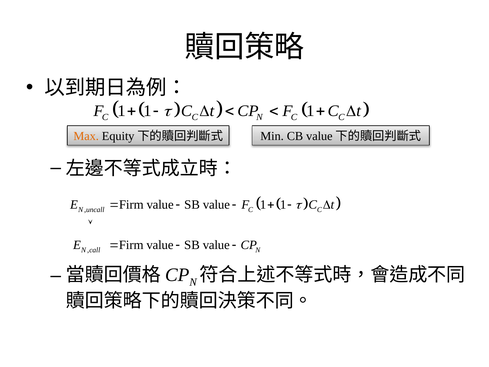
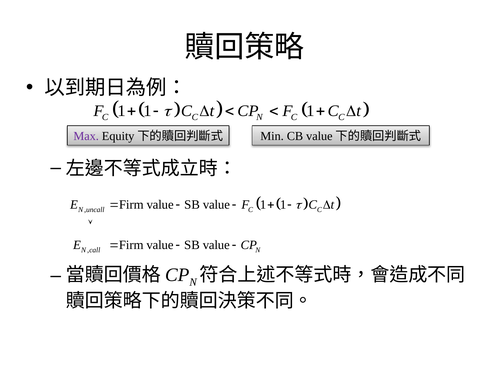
Max colour: orange -> purple
